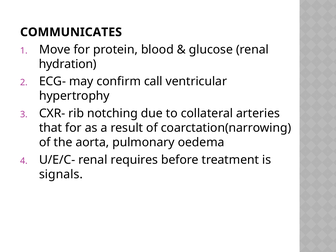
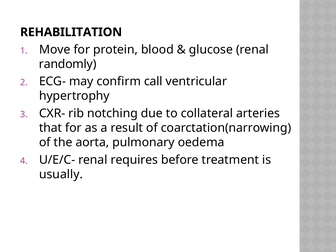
COMMUNICATES: COMMUNICATES -> REHABILITATION
hydration: hydration -> randomly
signals: signals -> usually
